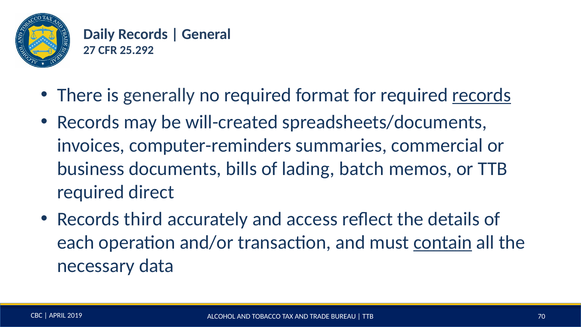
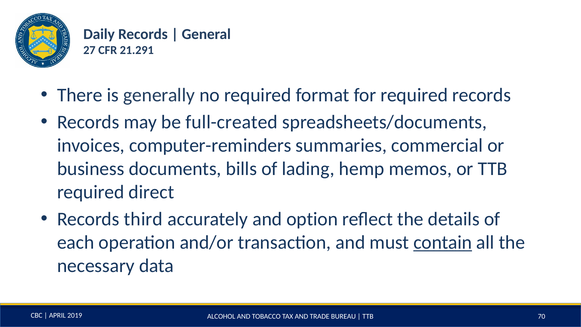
25.292: 25.292 -> 21.291
records at (482, 95) underline: present -> none
will-created: will-created -> full-created
batch: batch -> hemp
access: access -> option
